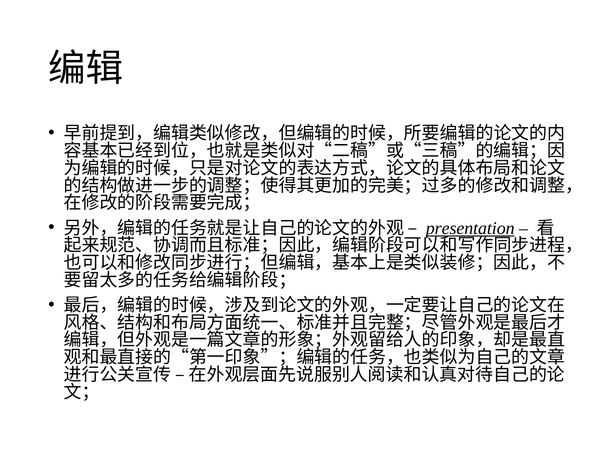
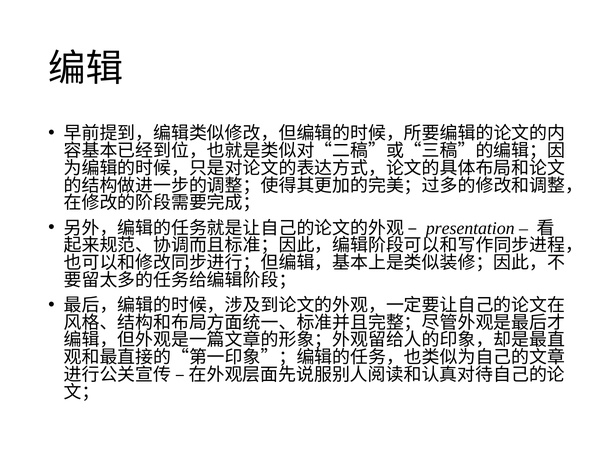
presentation underline: present -> none
